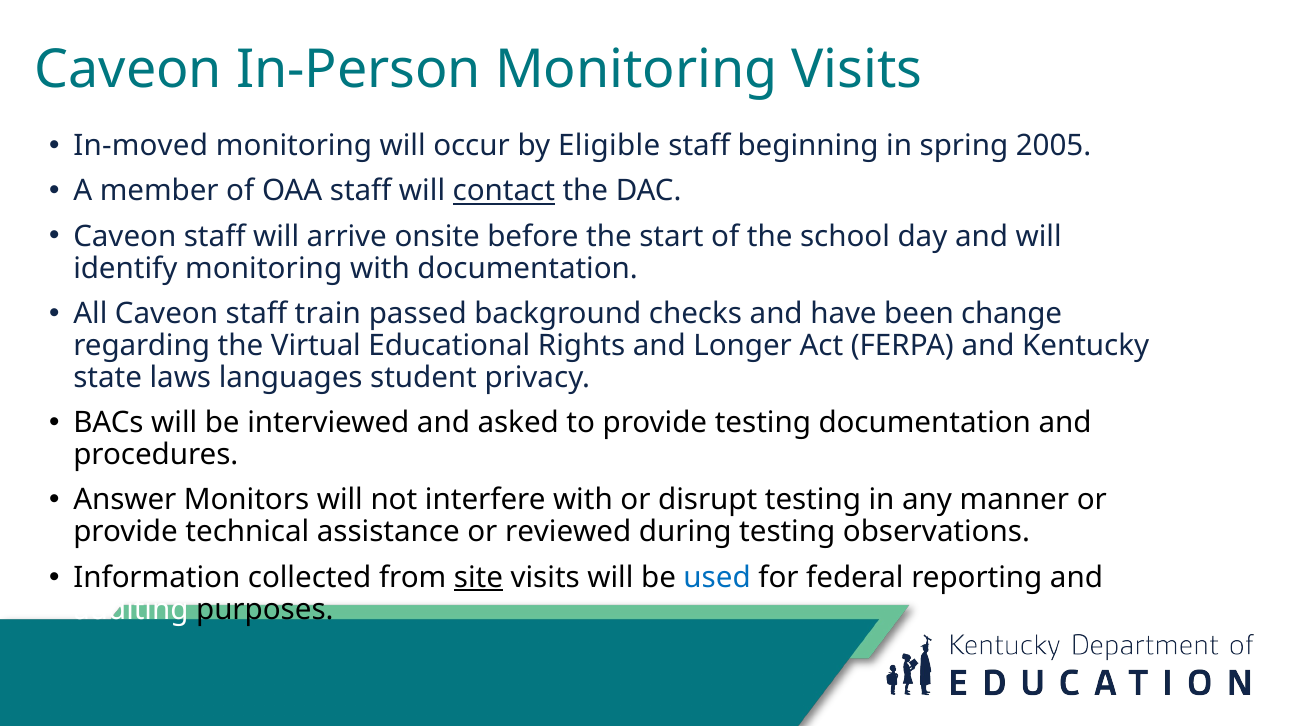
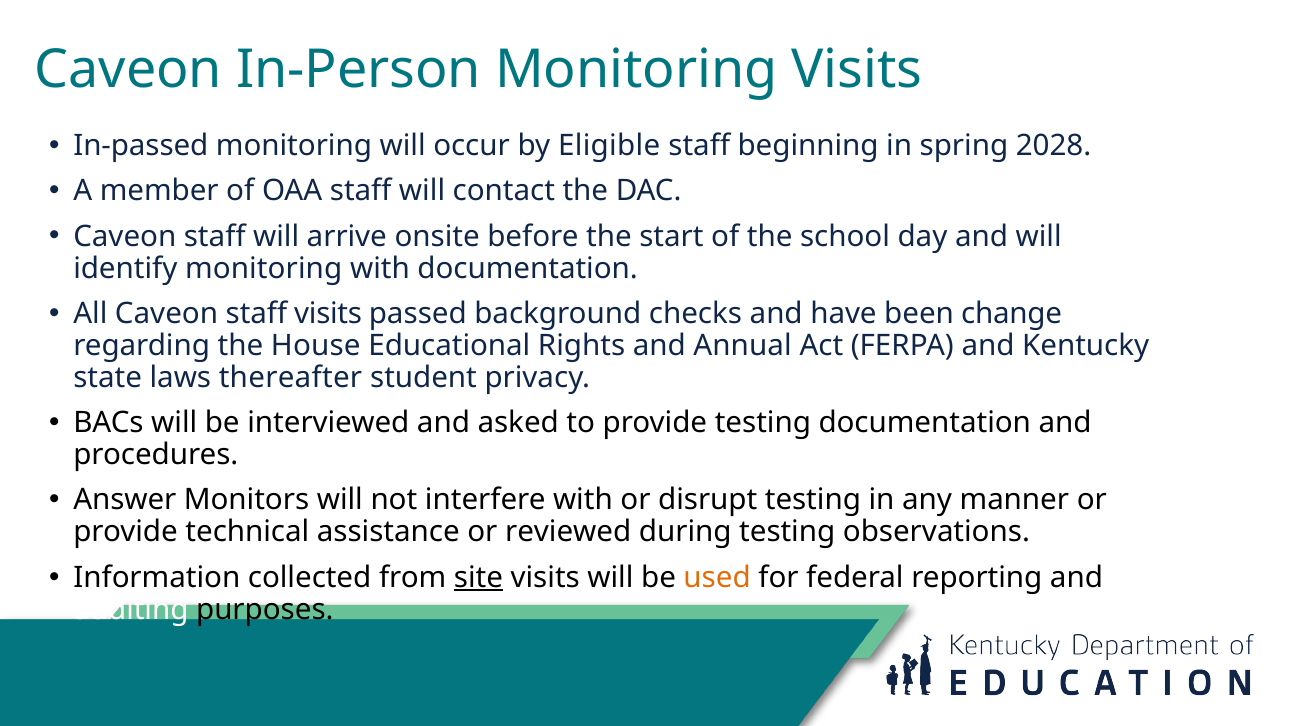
In-moved: In-moved -> In-passed
2005: 2005 -> 2028
contact underline: present -> none
staff train: train -> visits
Virtual: Virtual -> House
Longer: Longer -> Annual
languages: languages -> thereafter
used colour: blue -> orange
